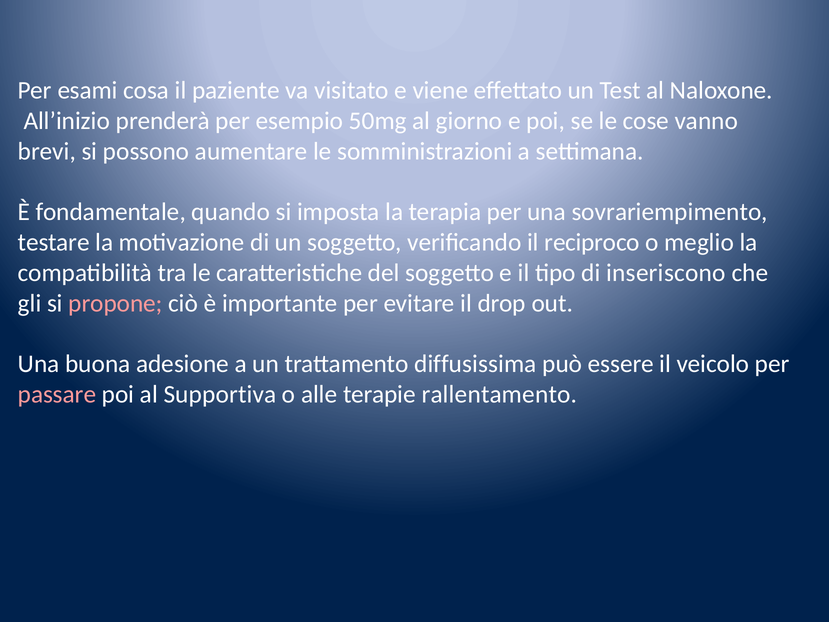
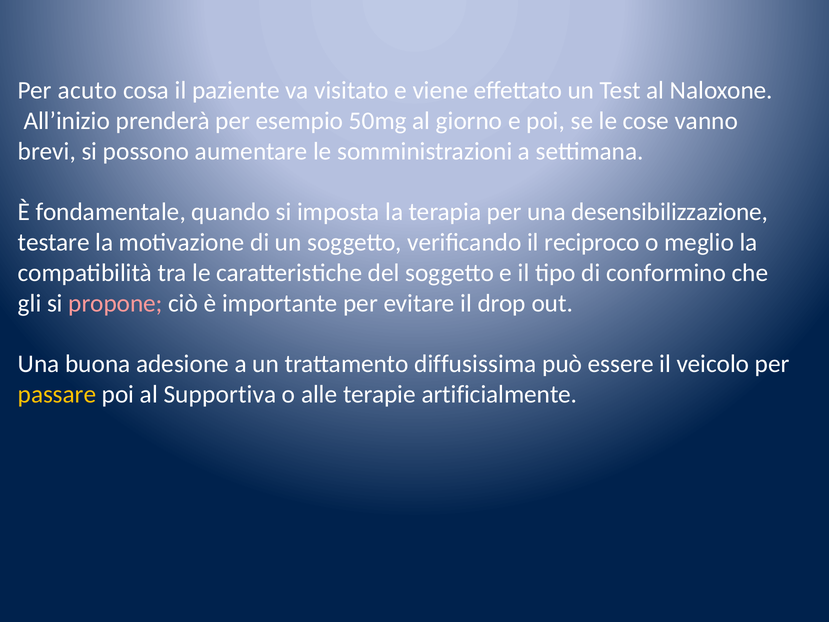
esami: esami -> acuto
sovrariempimento: sovrariempimento -> desensibilizzazione
inseriscono: inseriscono -> conformino
passare colour: pink -> yellow
rallentamento: rallentamento -> artificialmente
